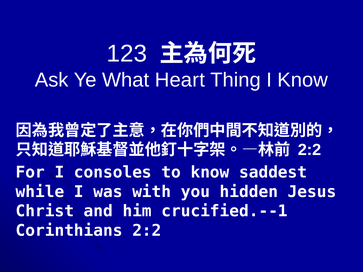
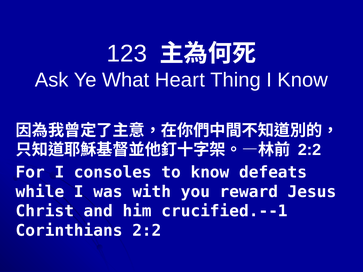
saddest: saddest -> defeats
hidden: hidden -> reward
